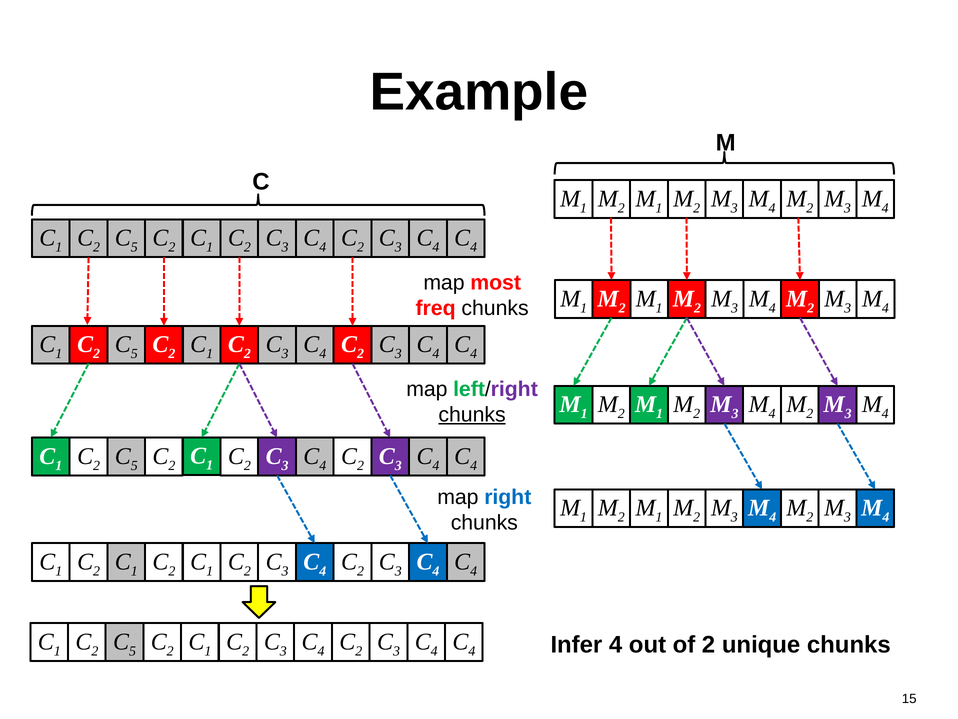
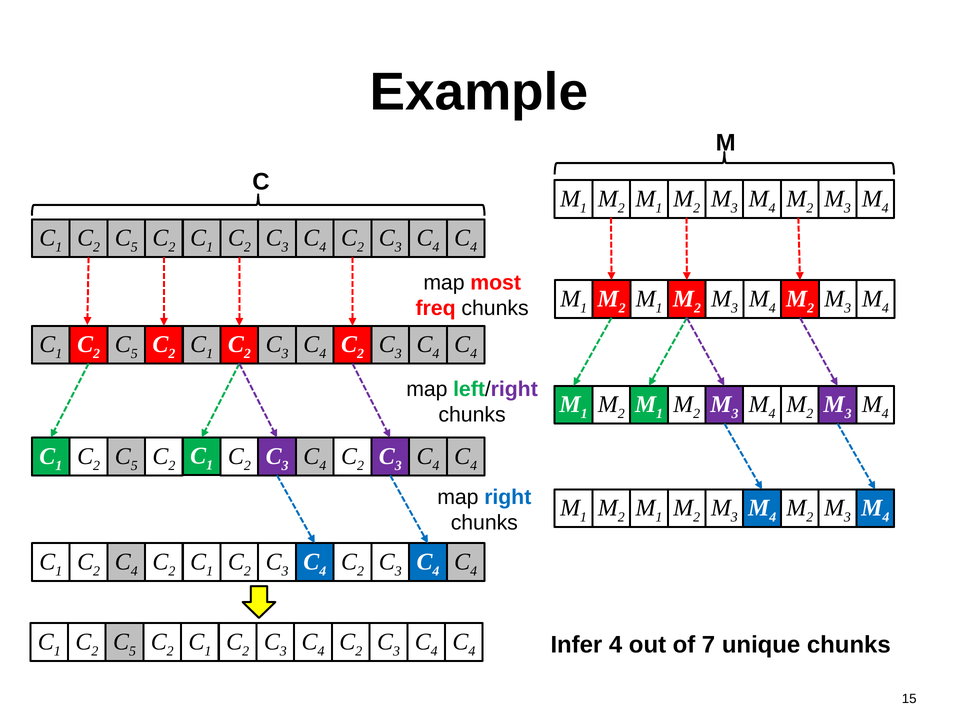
chunks at (472, 414) underline: present -> none
1 at (134, 571): 1 -> 4
of 2: 2 -> 7
